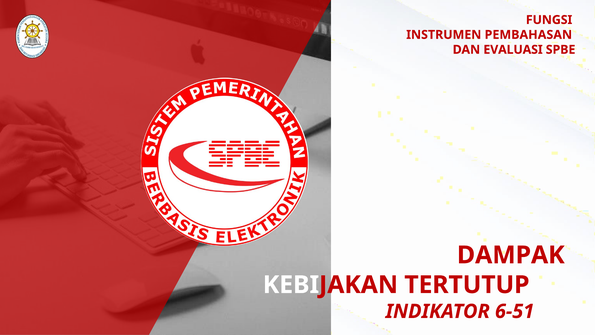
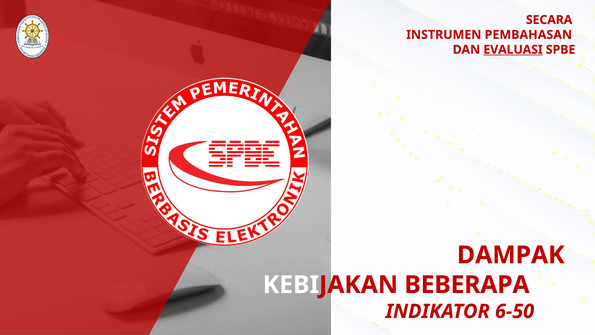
FUNGSI: FUNGSI -> SECARA
EVALUASI underline: none -> present
TERTUTUP: TERTUTUP -> BEBERAPA
6-51: 6-51 -> 6-50
